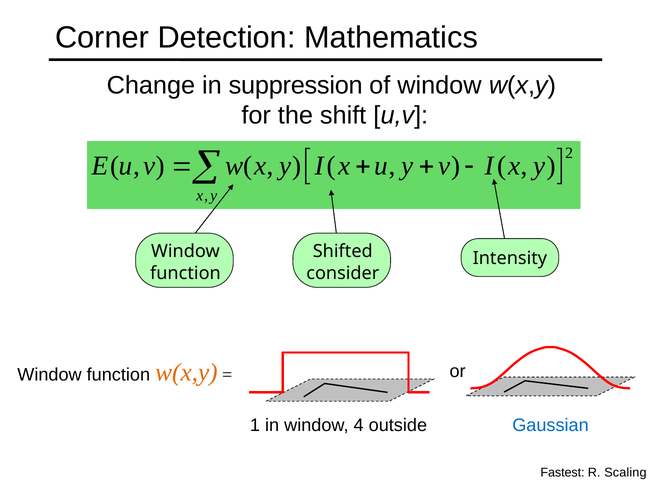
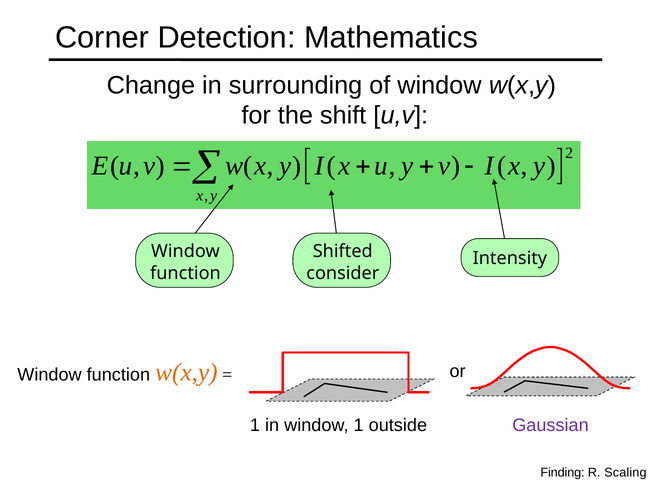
suppression: suppression -> surrounding
window 4: 4 -> 1
Gaussian colour: blue -> purple
Fastest: Fastest -> Finding
